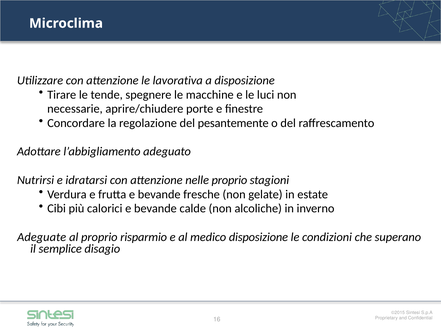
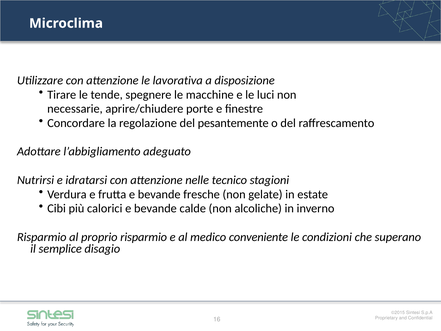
nelle proprio: proprio -> tecnico
Adeguate at (42, 237): Adeguate -> Risparmio
medico disposizione: disposizione -> conveniente
